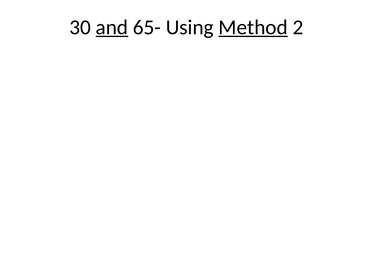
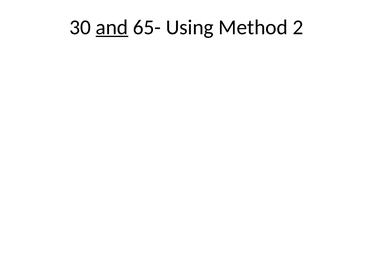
Method underline: present -> none
